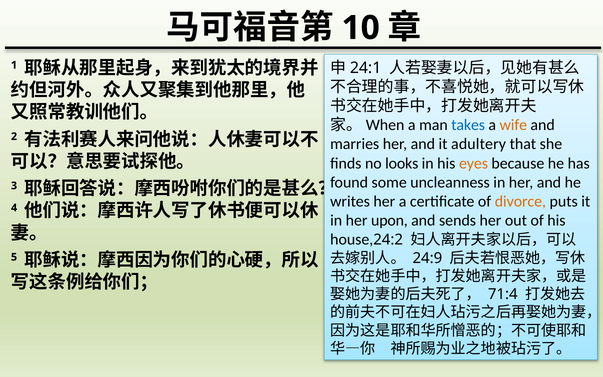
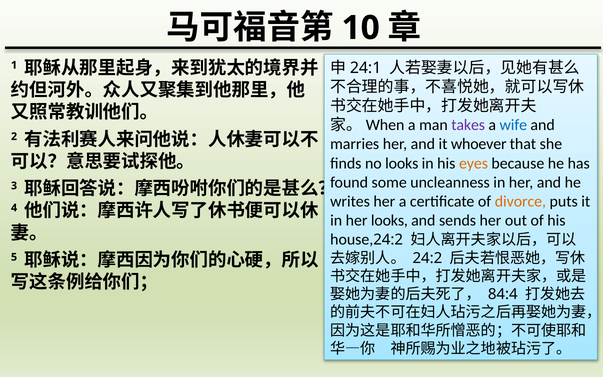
takes colour: blue -> purple
wife colour: orange -> blue
adultery: adultery -> whoever
her upon: upon -> looks
24:9 at (427, 258): 24:9 -> 24:2
71:4: 71:4 -> 84:4
